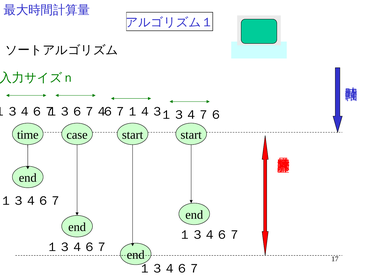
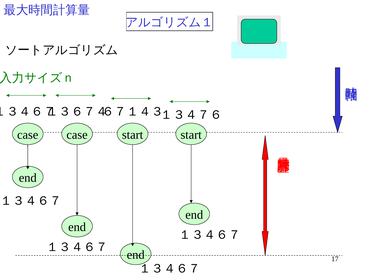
time at (28, 135): time -> case
